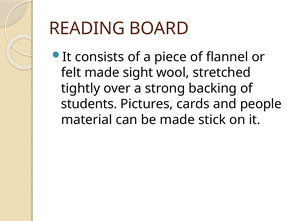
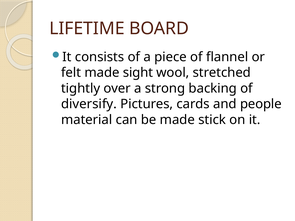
READING: READING -> LIFETIME
students: students -> diversify
